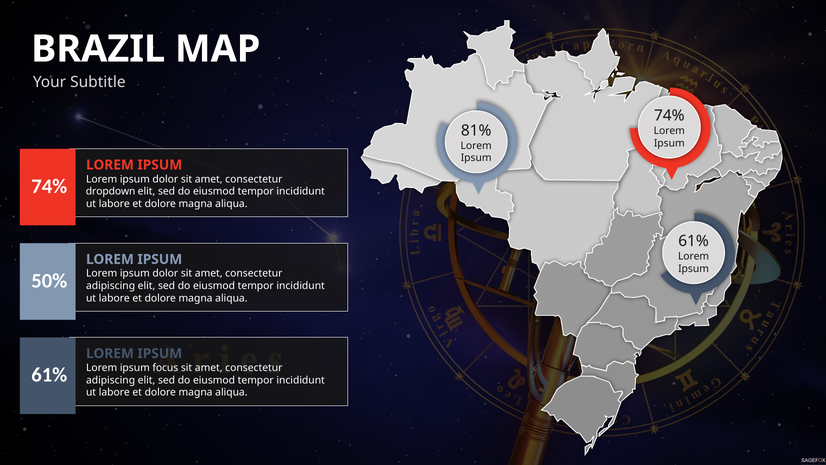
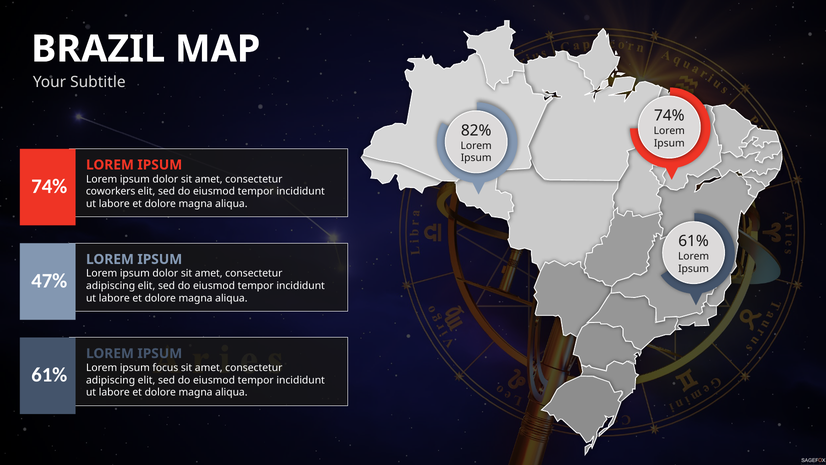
81%: 81% -> 82%
dropdown: dropdown -> coworkers
50%: 50% -> 47%
